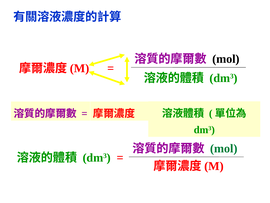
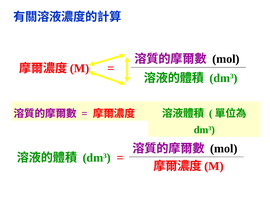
mol at (224, 148) colour: green -> black
